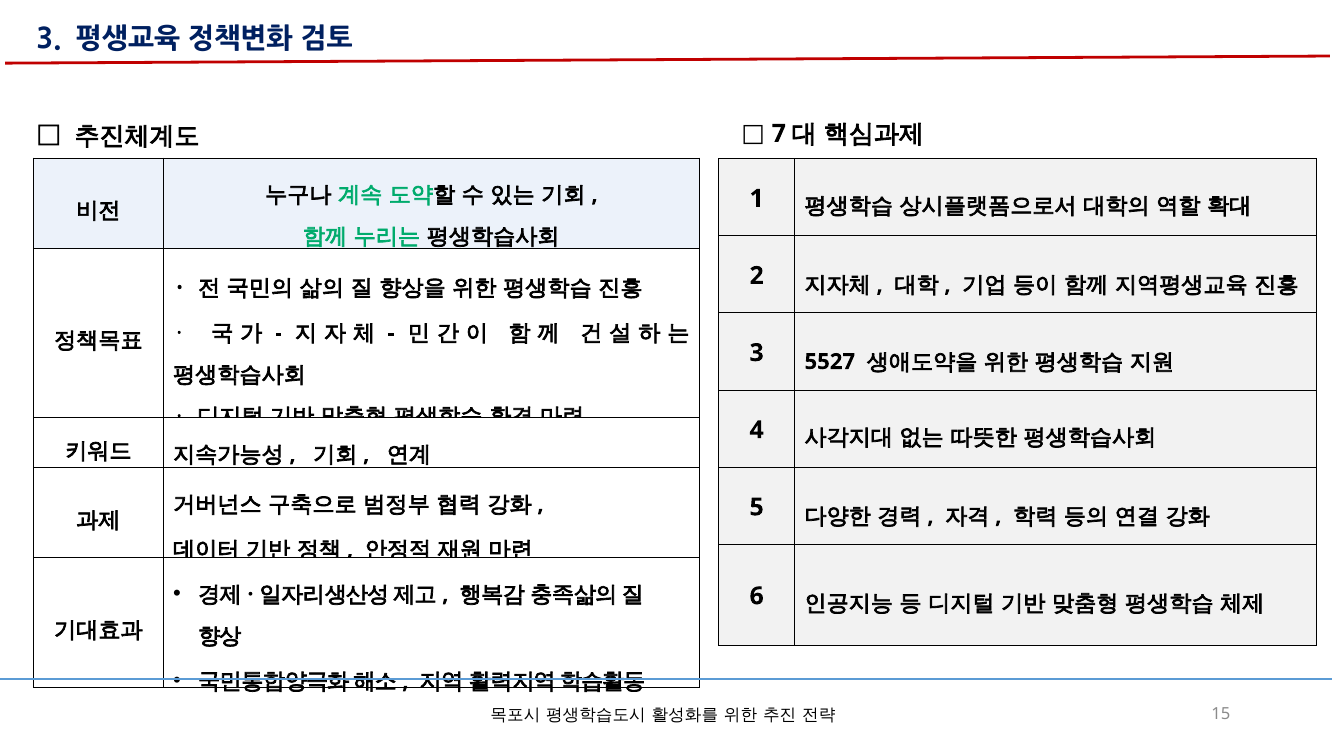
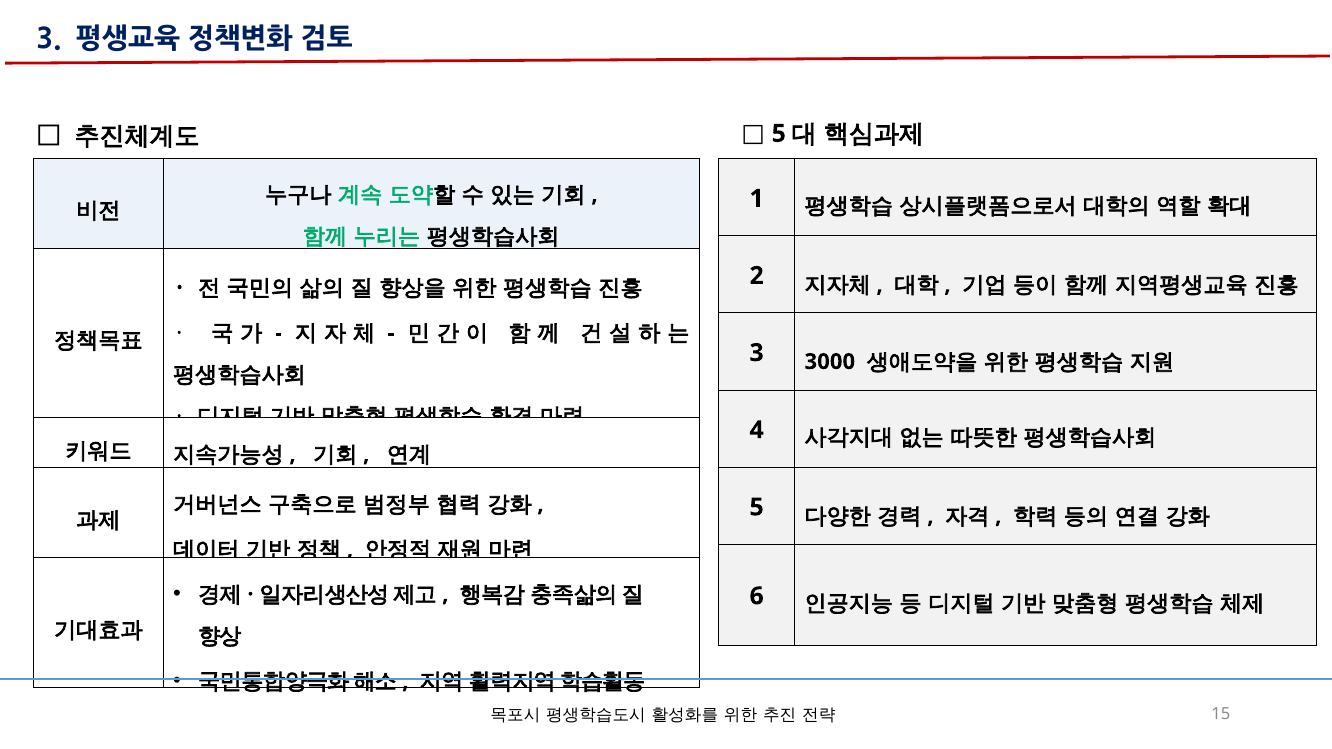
7 at (779, 134): 7 -> 5
5527: 5527 -> 3000
